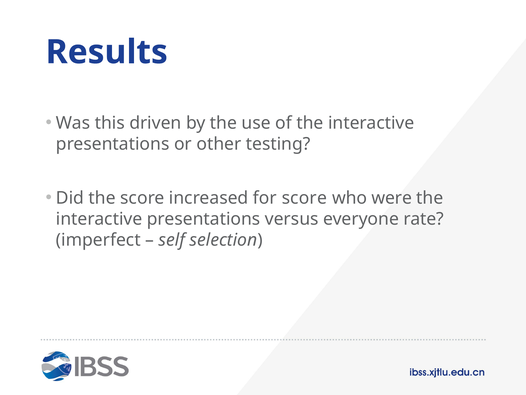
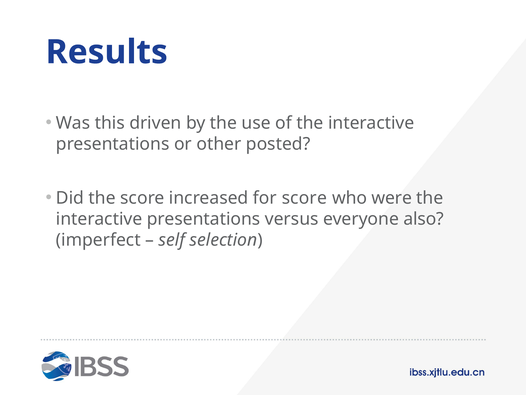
testing: testing -> posted
rate: rate -> also
